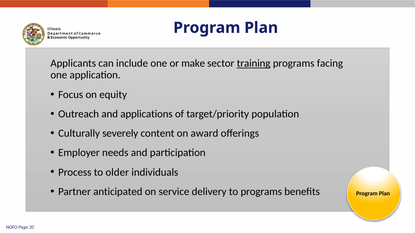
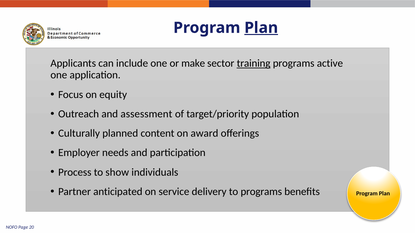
Plan at (261, 28) underline: none -> present
facing: facing -> active
applications: applications -> assessment
severely: severely -> planned
older: older -> show
